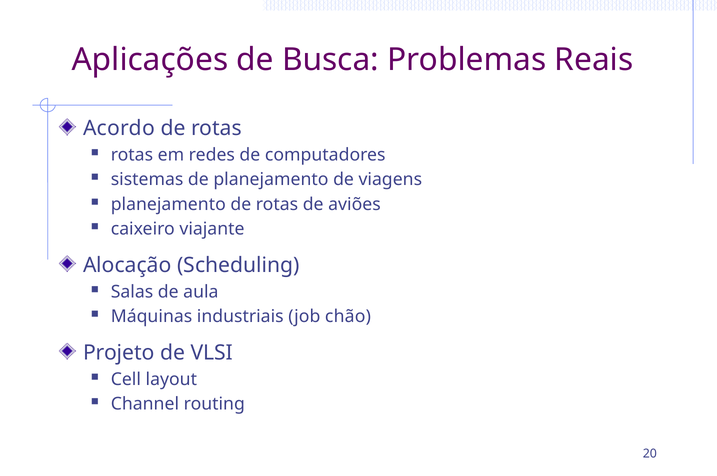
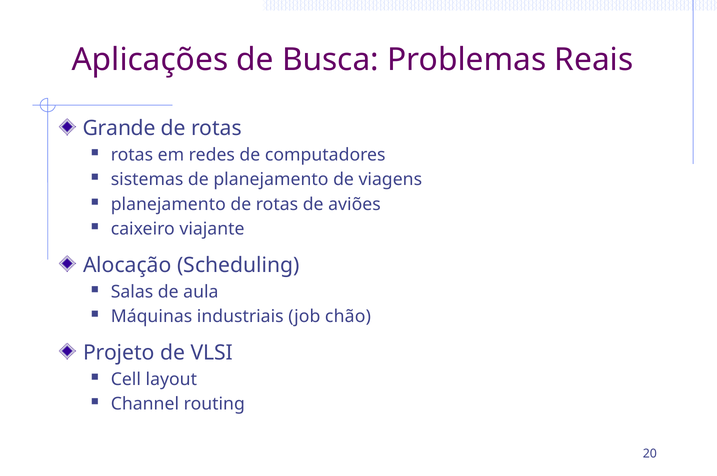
Acordo: Acordo -> Grande
